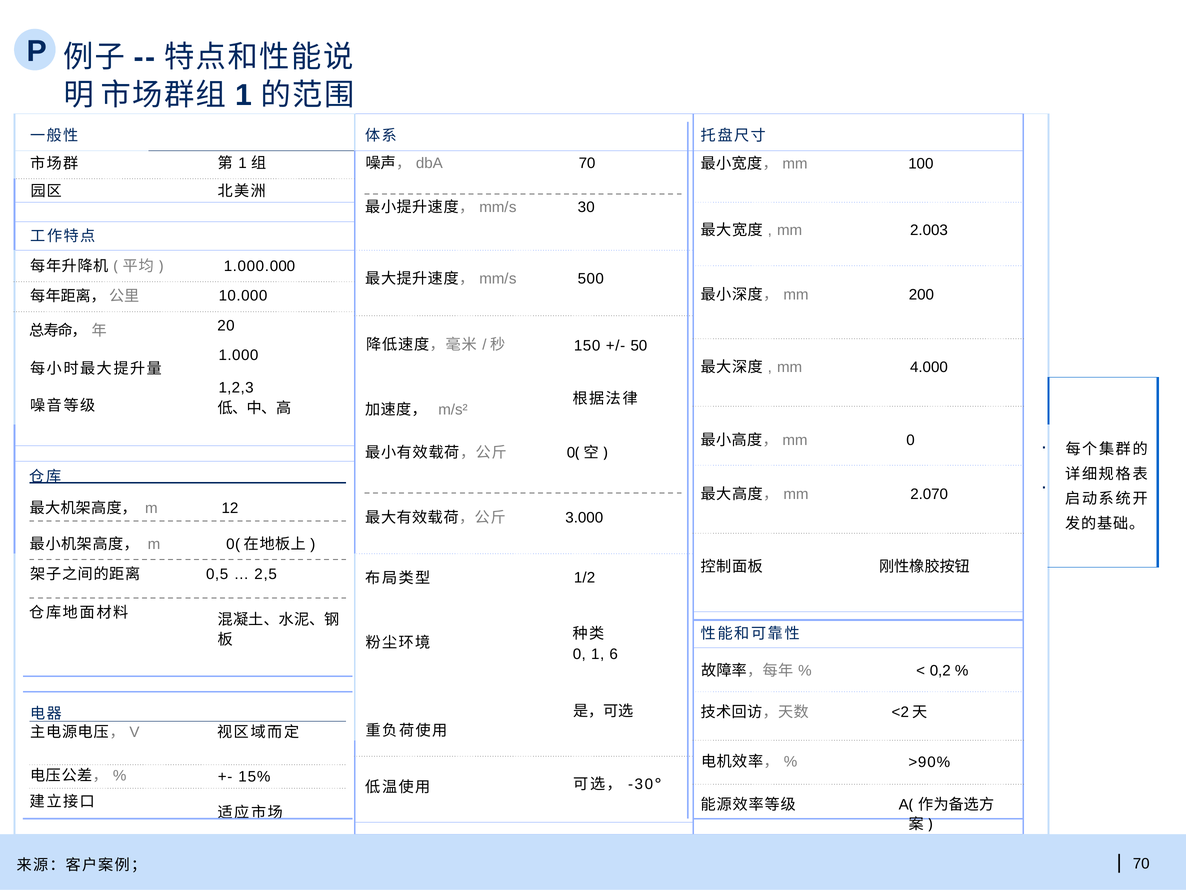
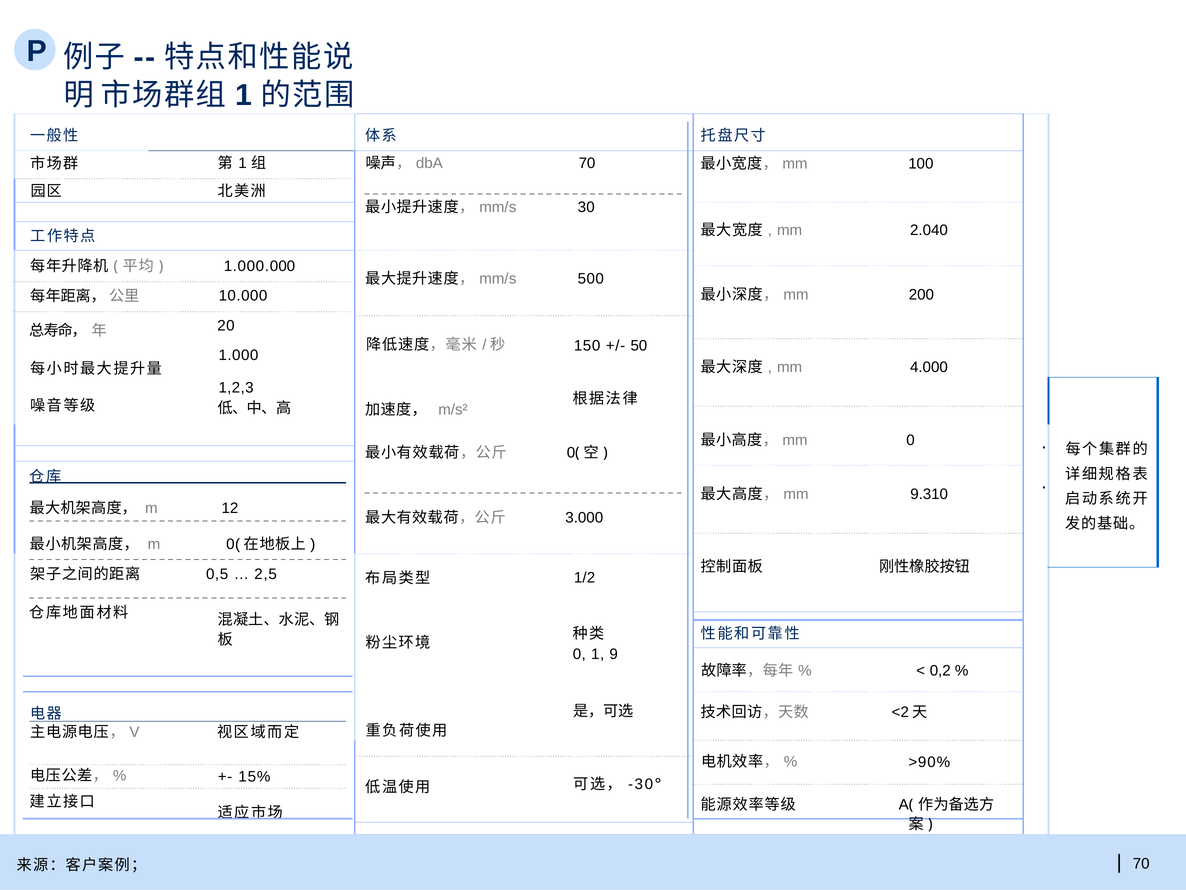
2.003: 2.003 -> 2.040
2.070: 2.070 -> 9.310
6: 6 -> 9
